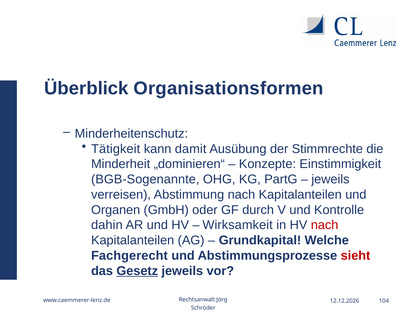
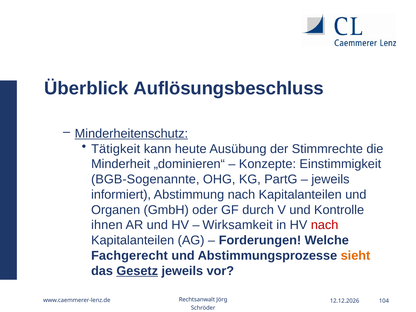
Organisationsformen: Organisationsformen -> Auflösungsbeschluss
Minderheitenschutz underline: none -> present
damit: damit -> heute
verreisen: verreisen -> informiert
dahin: dahin -> ihnen
Grundkapital: Grundkapital -> Forderungen
sieht colour: red -> orange
